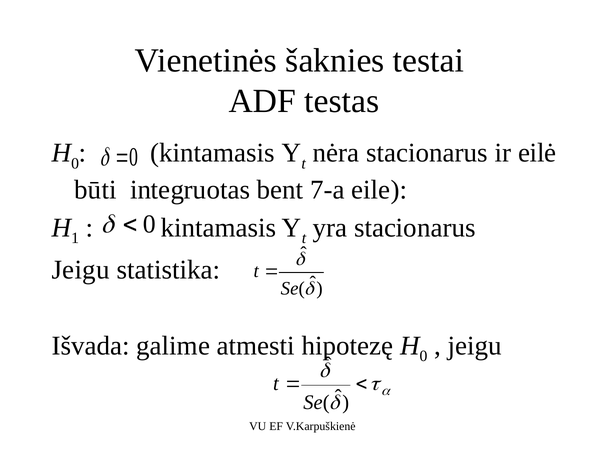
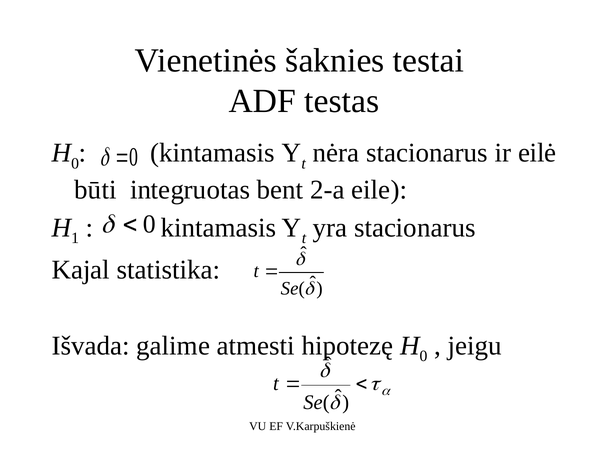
7-a: 7-a -> 2-a
Jeigu at (81, 270): Jeigu -> Kajal
